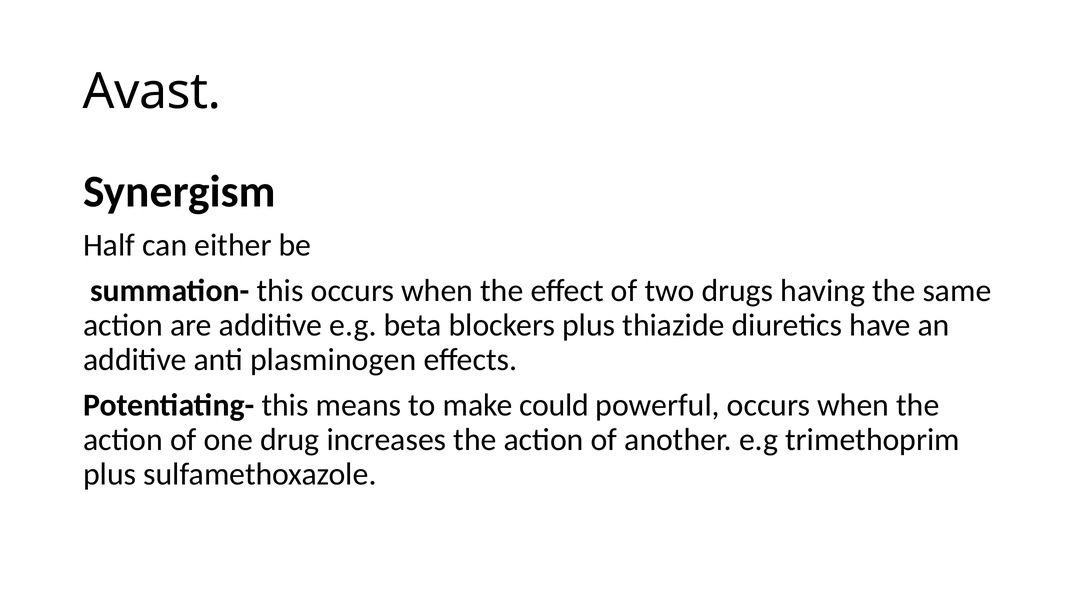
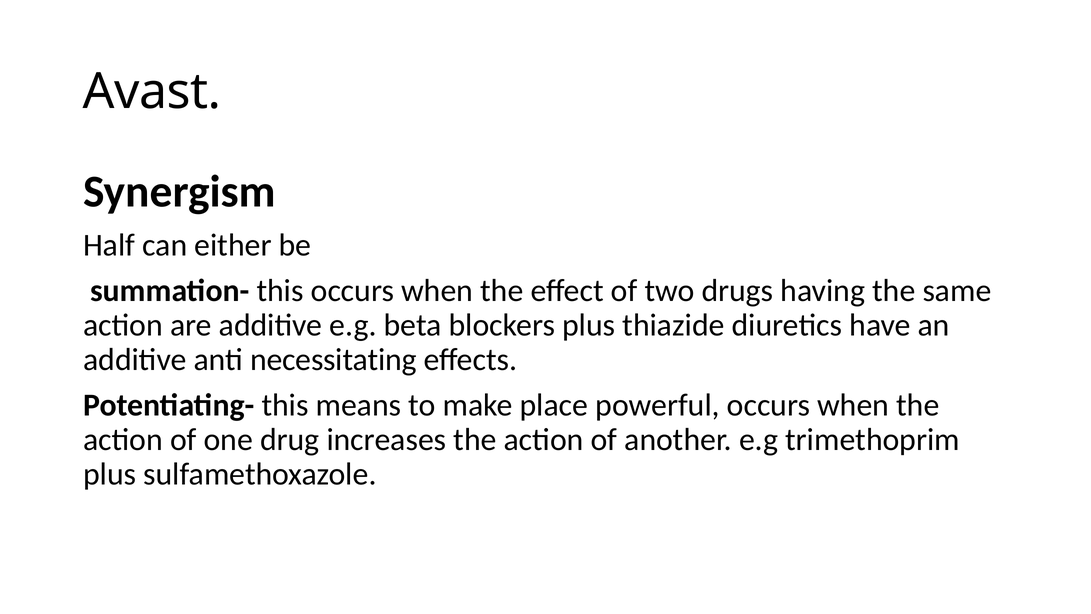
plasminogen: plasminogen -> necessitating
could: could -> place
